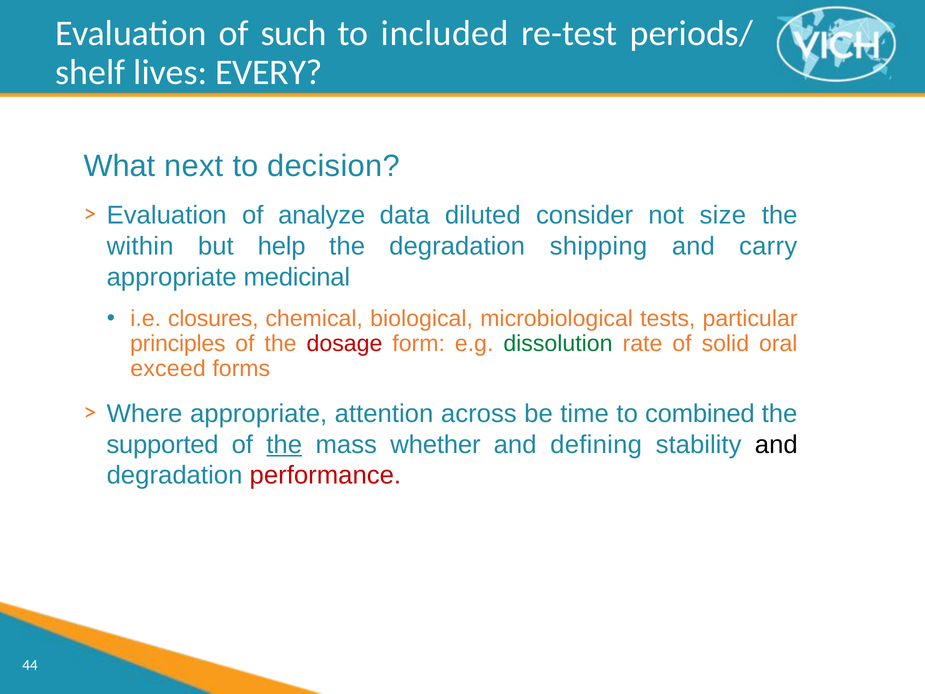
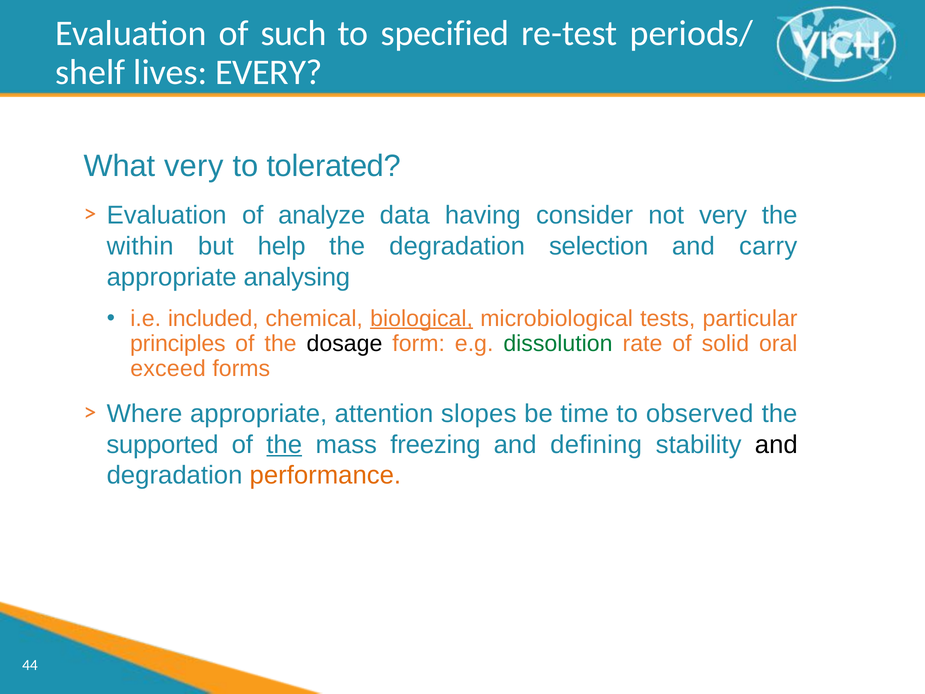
included: included -> specified
What next: next -> very
decision: decision -> tolerated
diluted: diluted -> having
not size: size -> very
shipping: shipping -> selection
medicinal: medicinal -> analysing
closures: closures -> included
biological underline: none -> present
dosage colour: red -> black
across: across -> slopes
combined: combined -> observed
whether: whether -> freezing
performance colour: red -> orange
